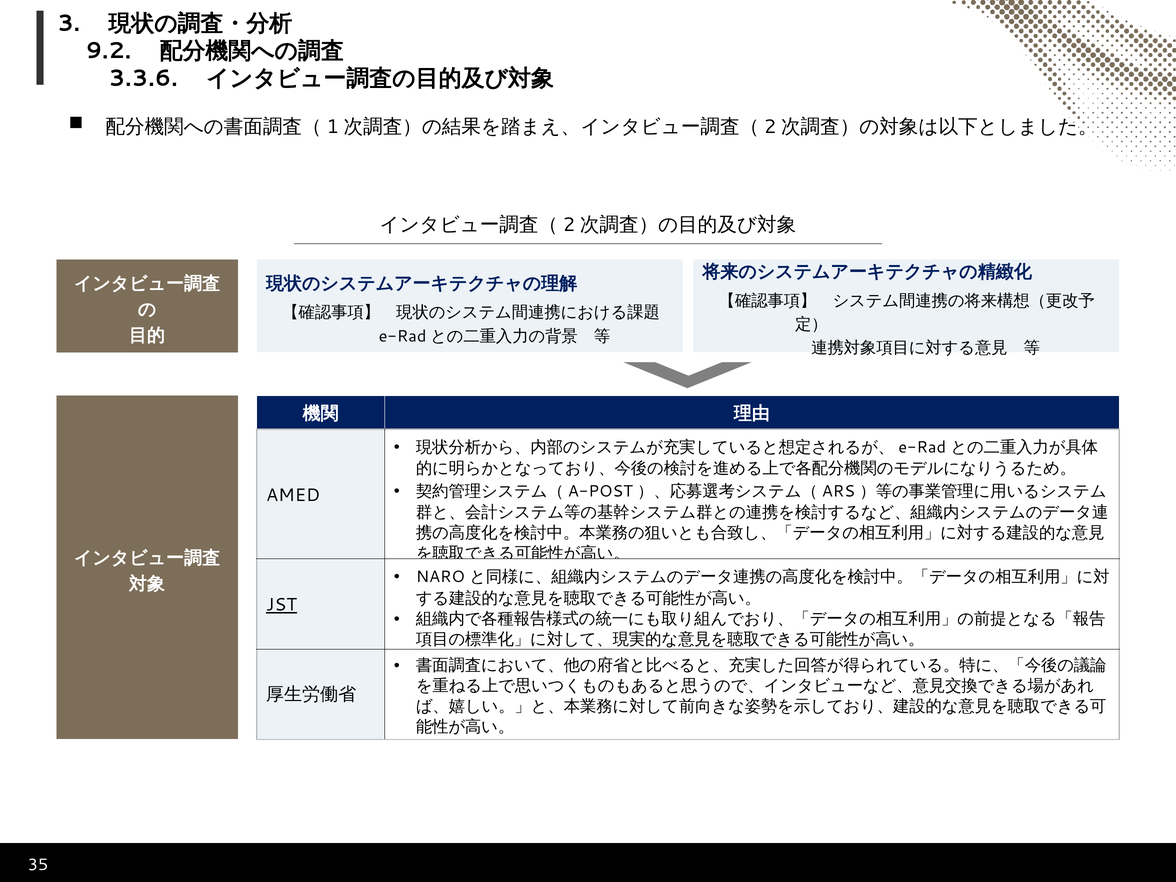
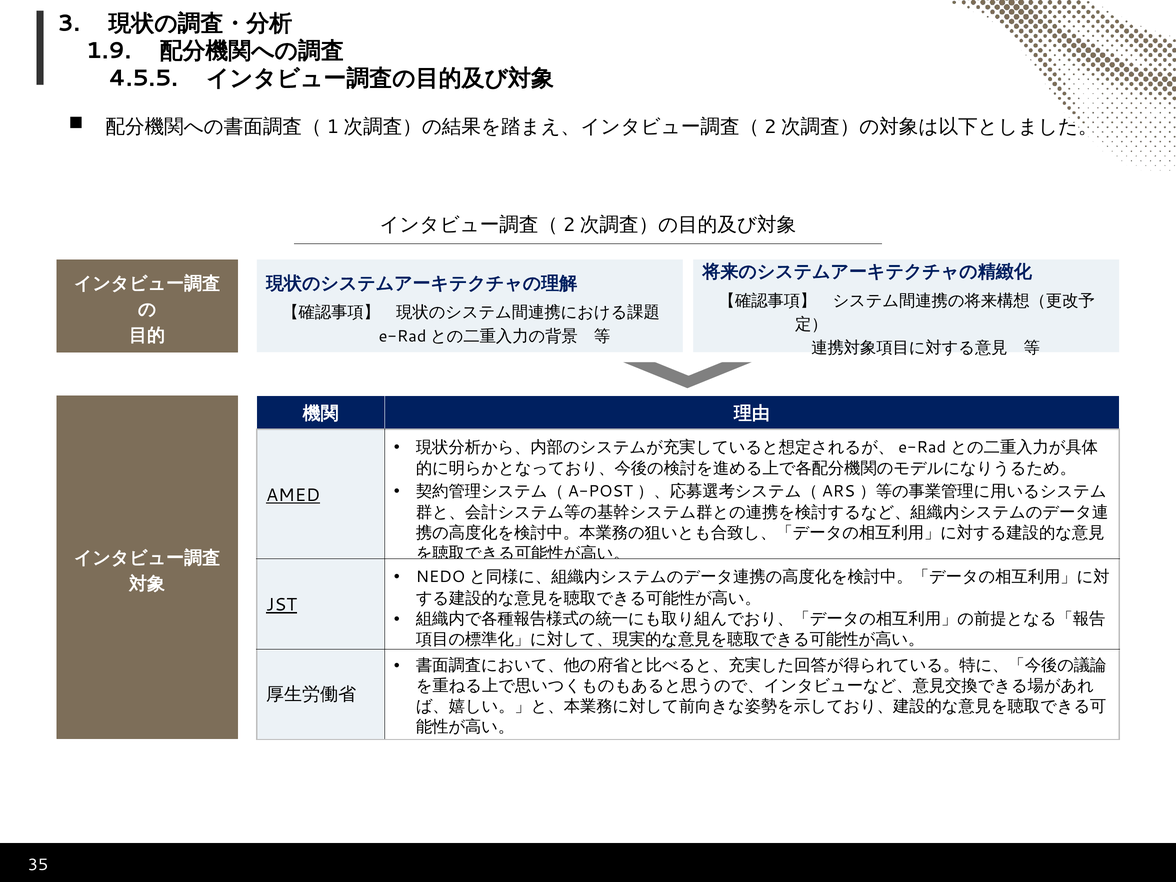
9.2: 9.2 -> 1.9
3.3.6: 3.3.6 -> 4.5.5
AMED underline: none -> present
NARO: NARO -> NEDO
